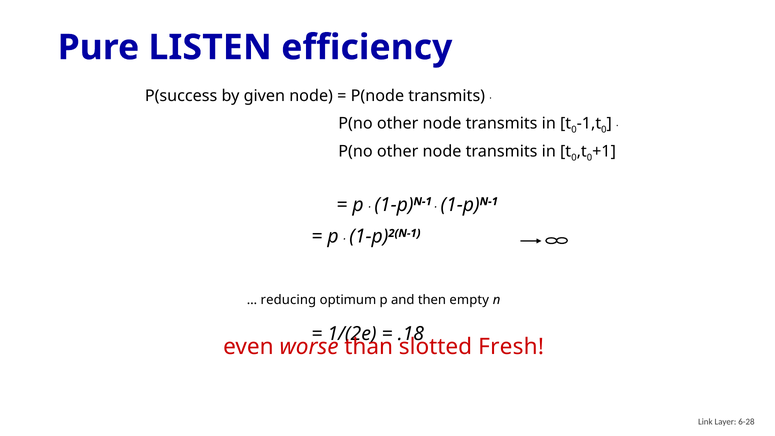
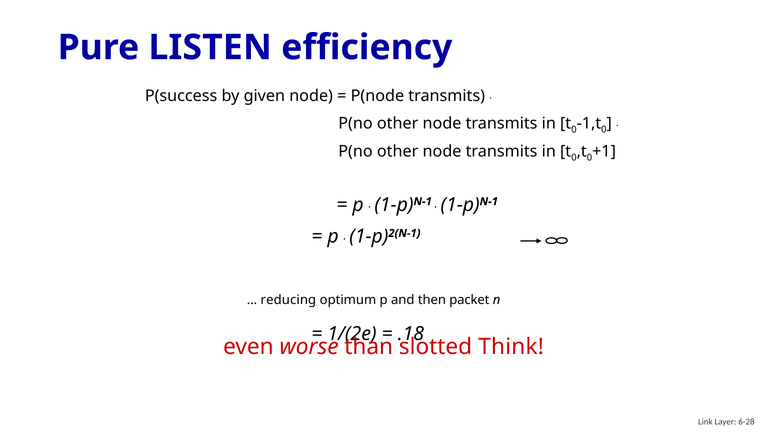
empty: empty -> packet
Fresh: Fresh -> Think
